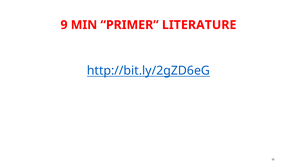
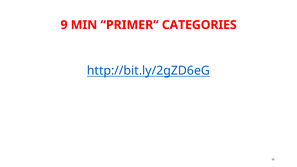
LITERATURE: LITERATURE -> CATEGORIES
